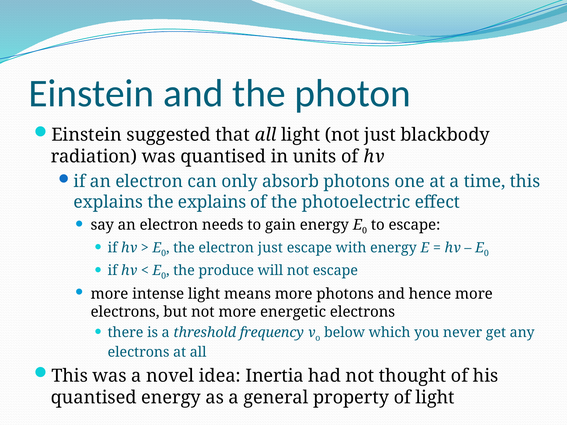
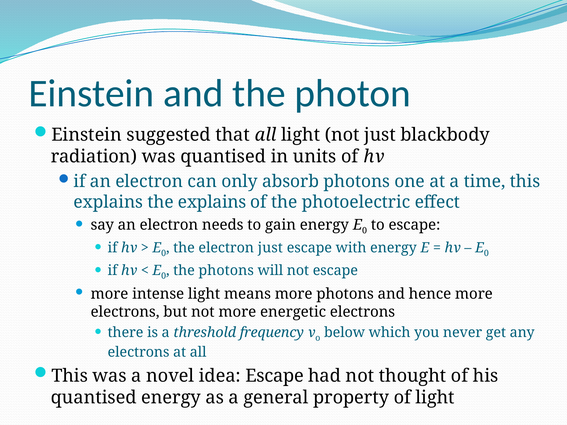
the produce: produce -> photons
idea Inertia: Inertia -> Escape
